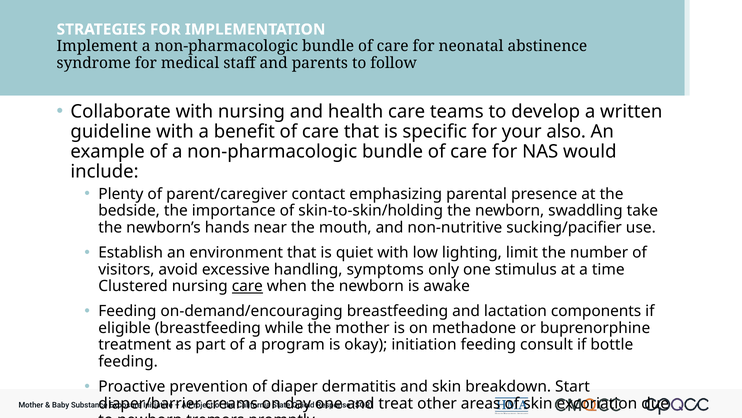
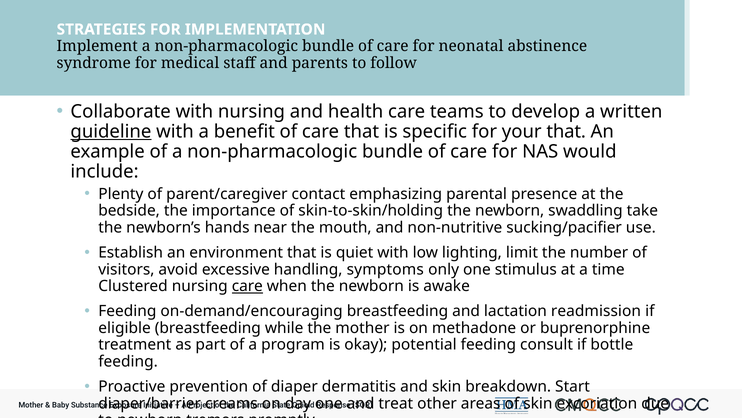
guideline underline: none -> present
your also: also -> that
components: components -> readmission
initiation: initiation -> potential
